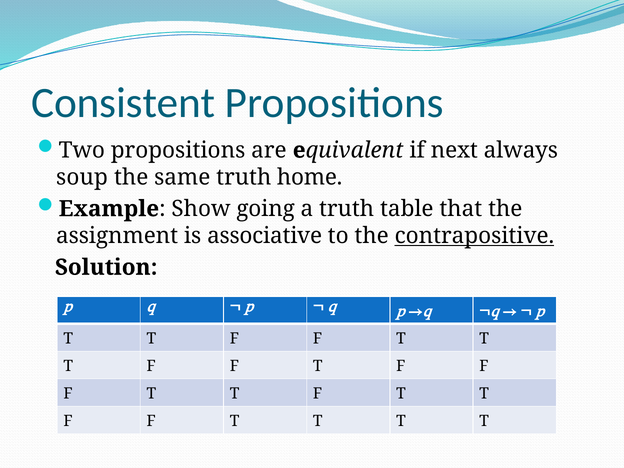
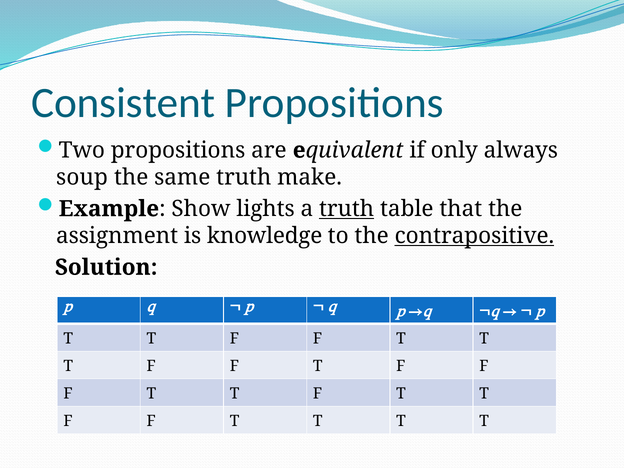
next: next -> only
home: home -> make
going: going -> lights
truth at (347, 209) underline: none -> present
associative: associative -> knowledge
